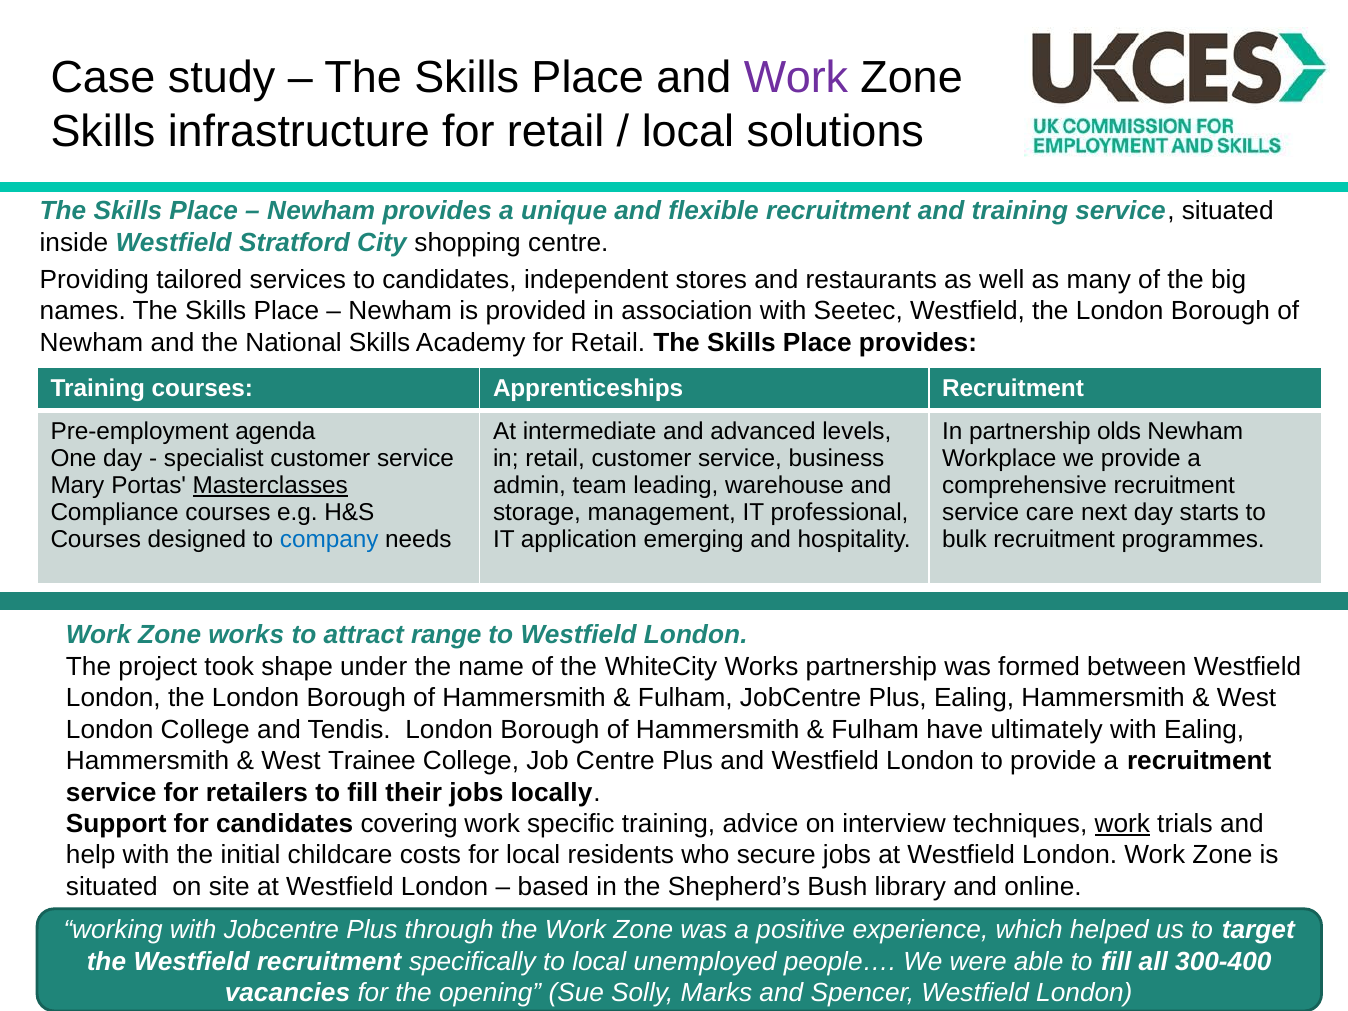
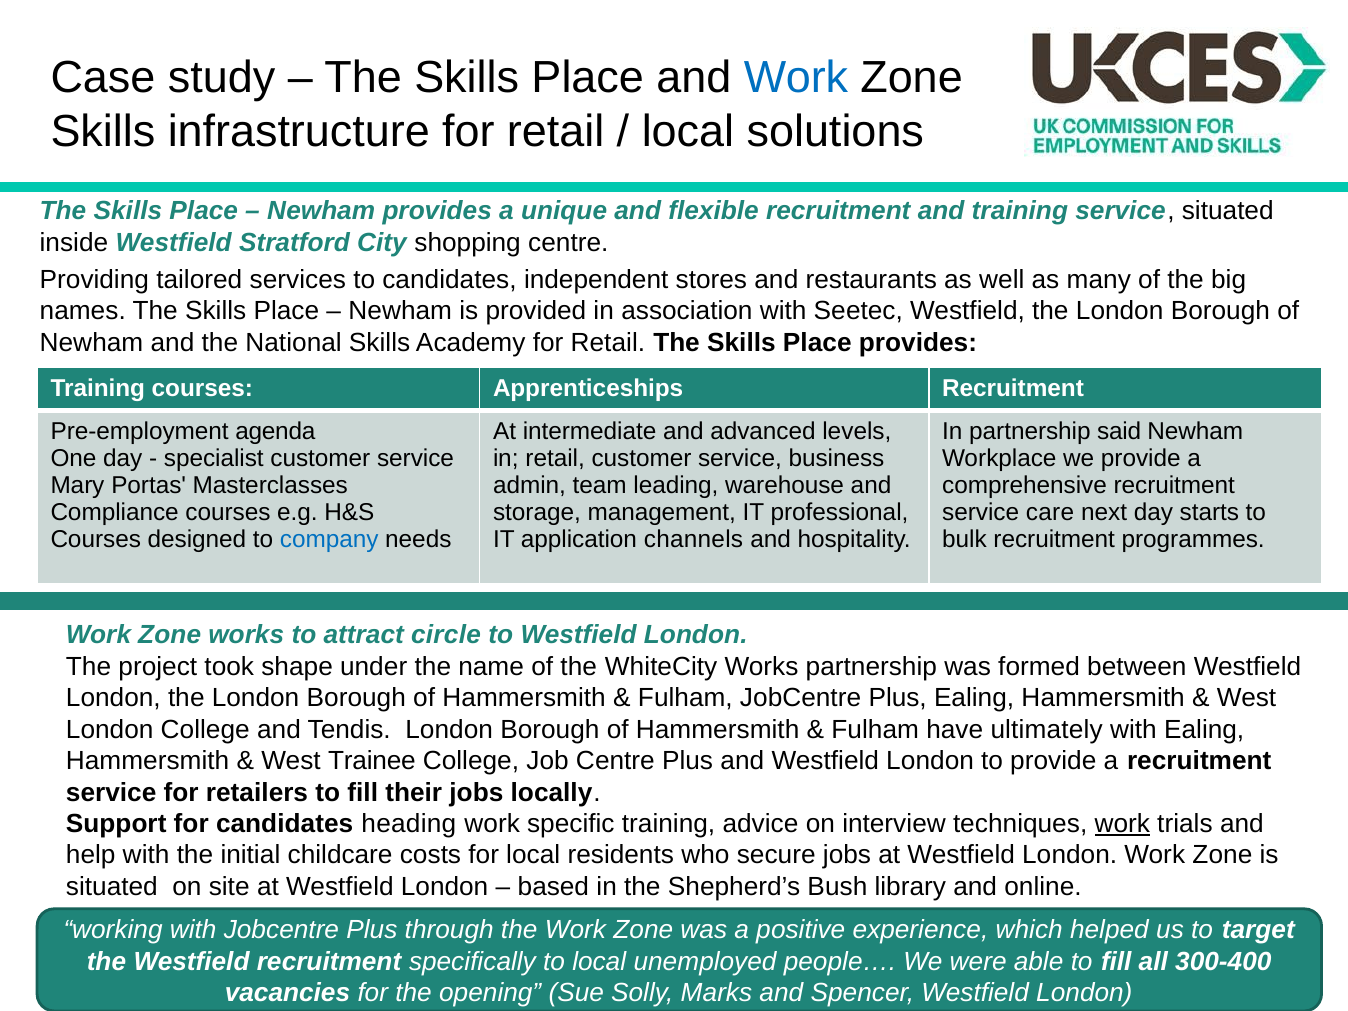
Work at (796, 78) colour: purple -> blue
olds: olds -> said
Masterclasses underline: present -> none
emerging: emerging -> channels
range: range -> circle
covering: covering -> heading
